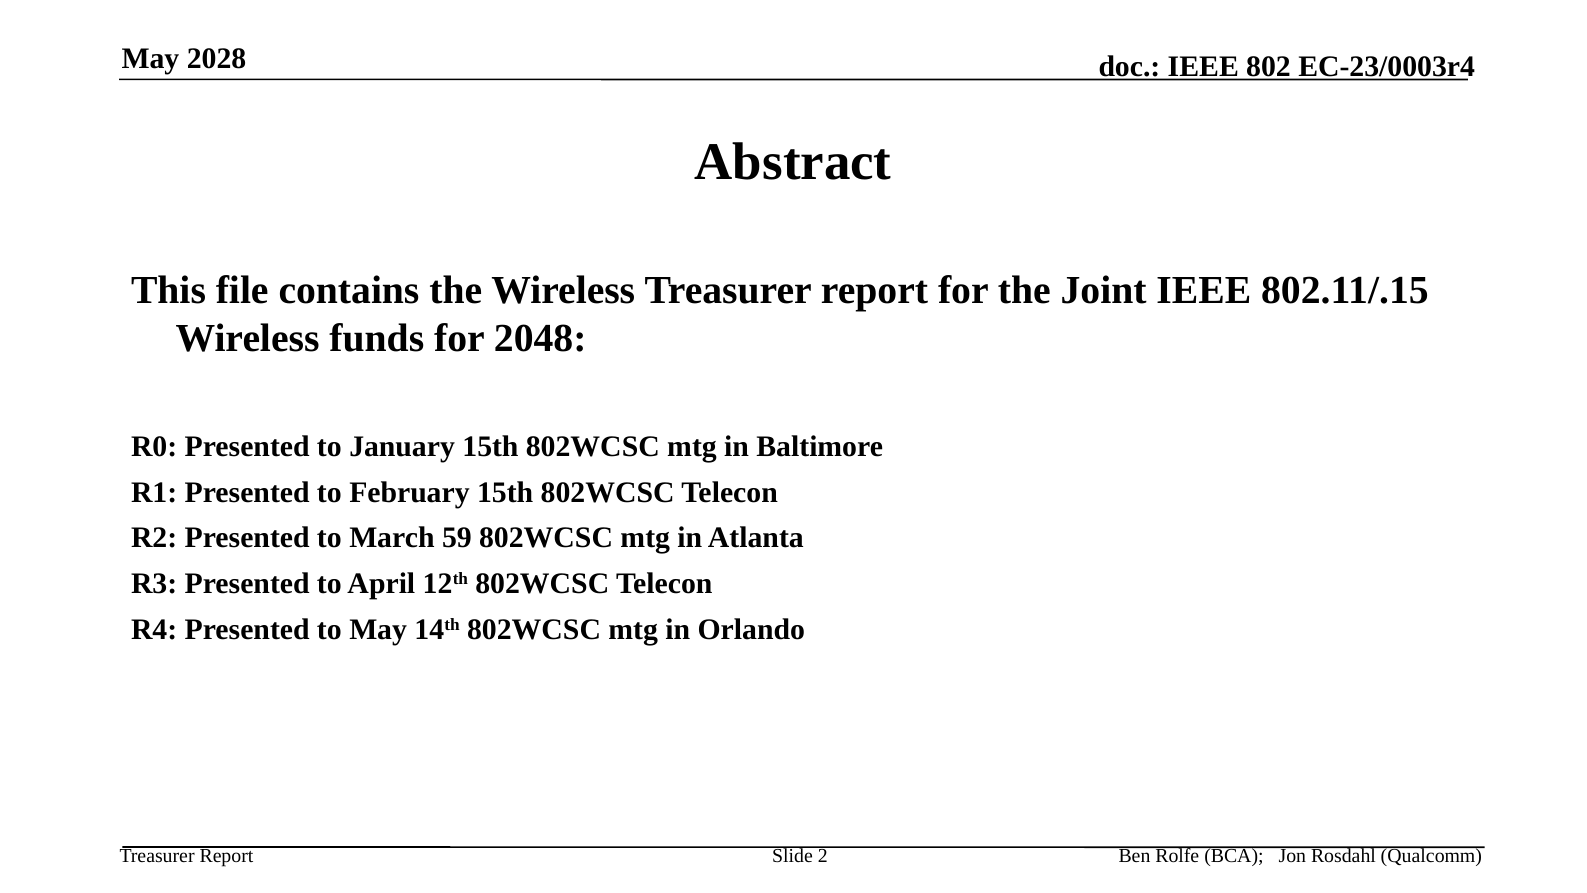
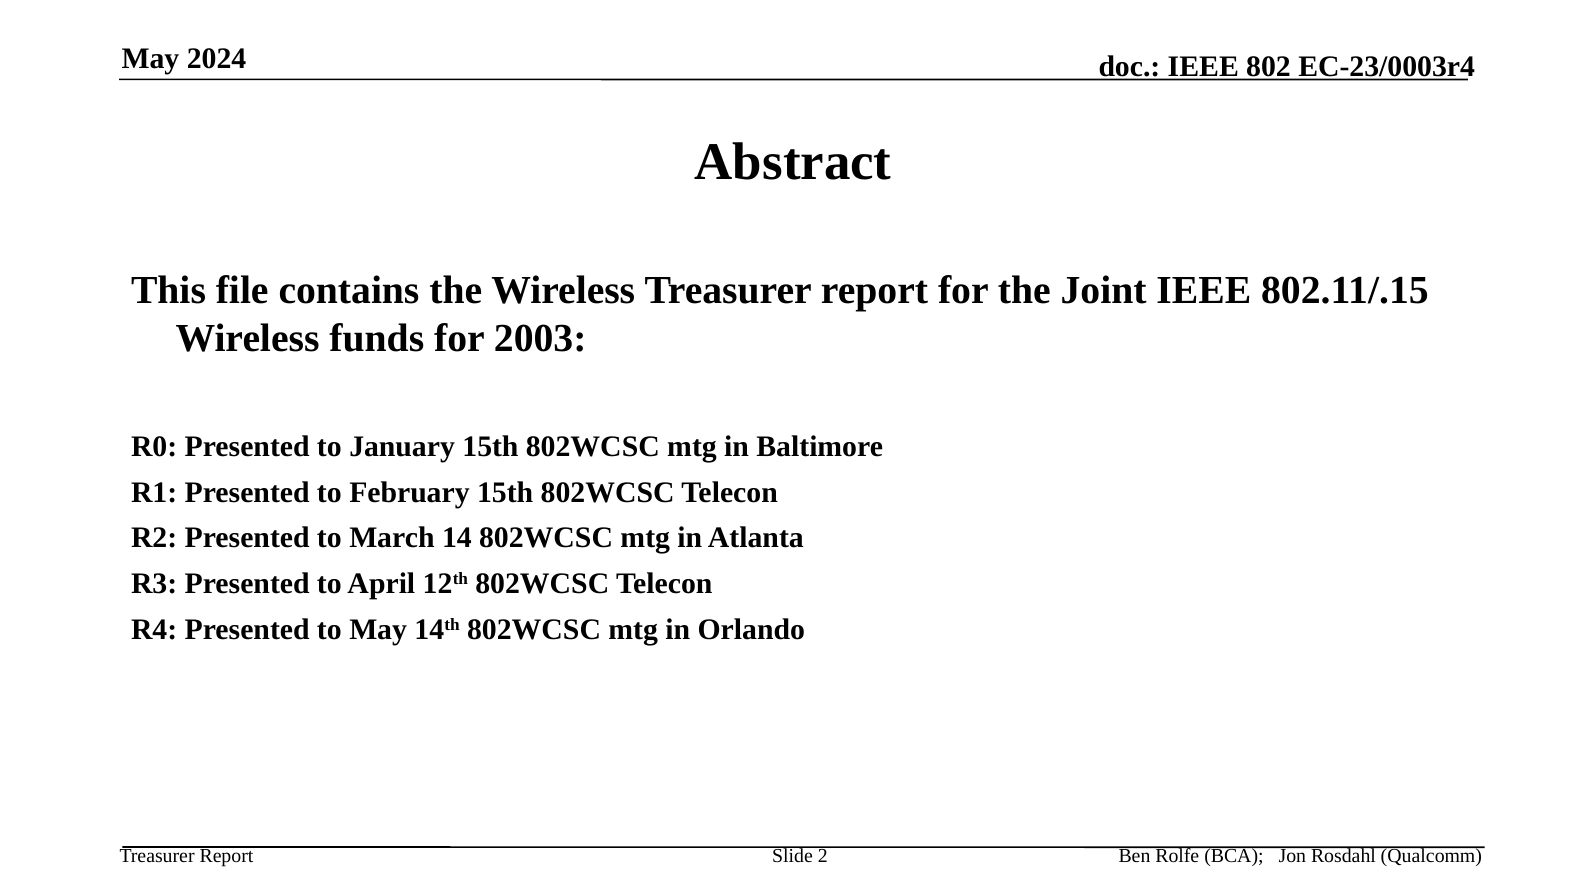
2028: 2028 -> 2024
2048: 2048 -> 2003
59: 59 -> 14
